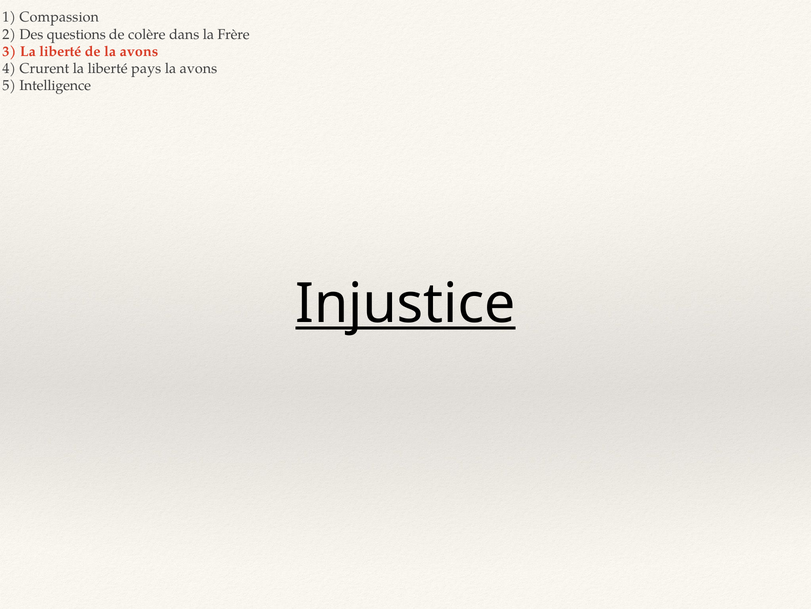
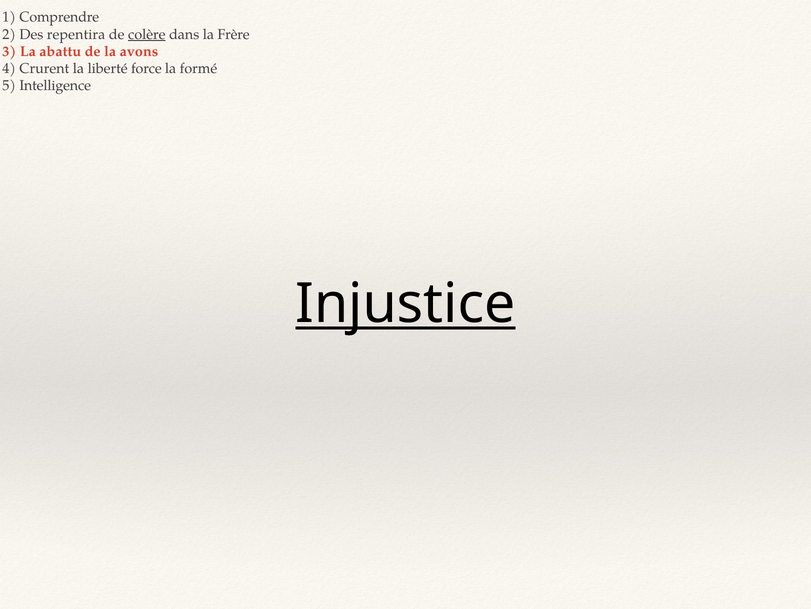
Compassion: Compassion -> Comprendre
questions: questions -> repentira
colère underline: none -> present
3 La liberté: liberté -> abattu
pays: pays -> force
avons at (198, 68): avons -> formé
